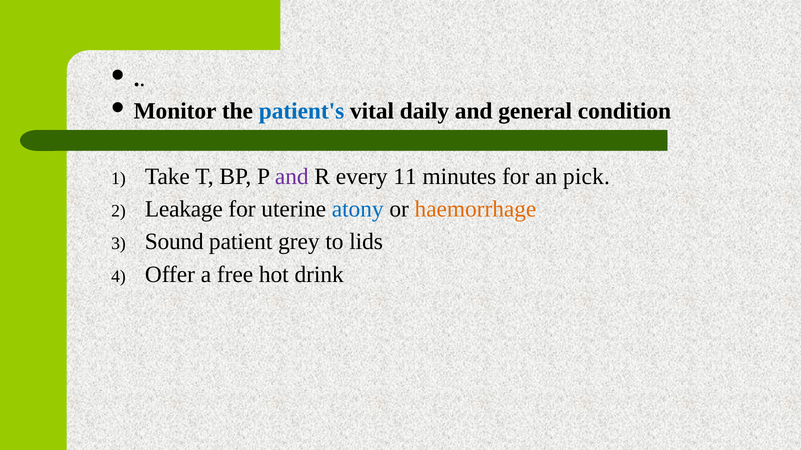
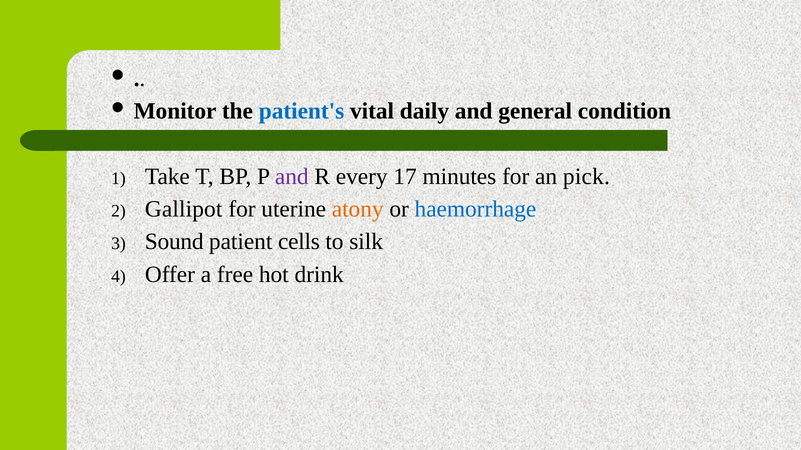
11: 11 -> 17
Leakage: Leakage -> Gallipot
atony colour: blue -> orange
haemorrhage colour: orange -> blue
grey: grey -> cells
lids: lids -> silk
